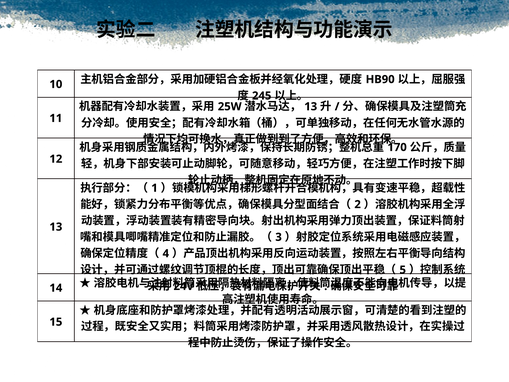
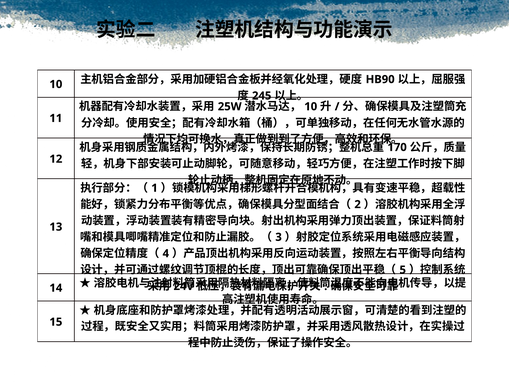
13 at (311, 106): 13 -> 10
